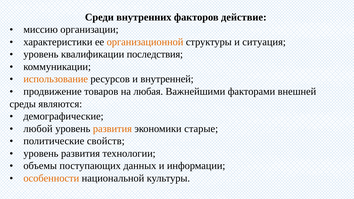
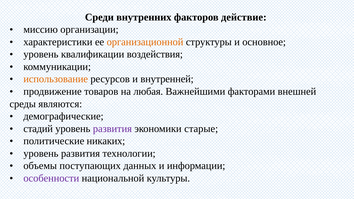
ситуация: ситуация -> основное
последствия: последствия -> воздействия
любой: любой -> стадий
развития at (112, 129) colour: orange -> purple
свойств: свойств -> никаких
особенности colour: orange -> purple
